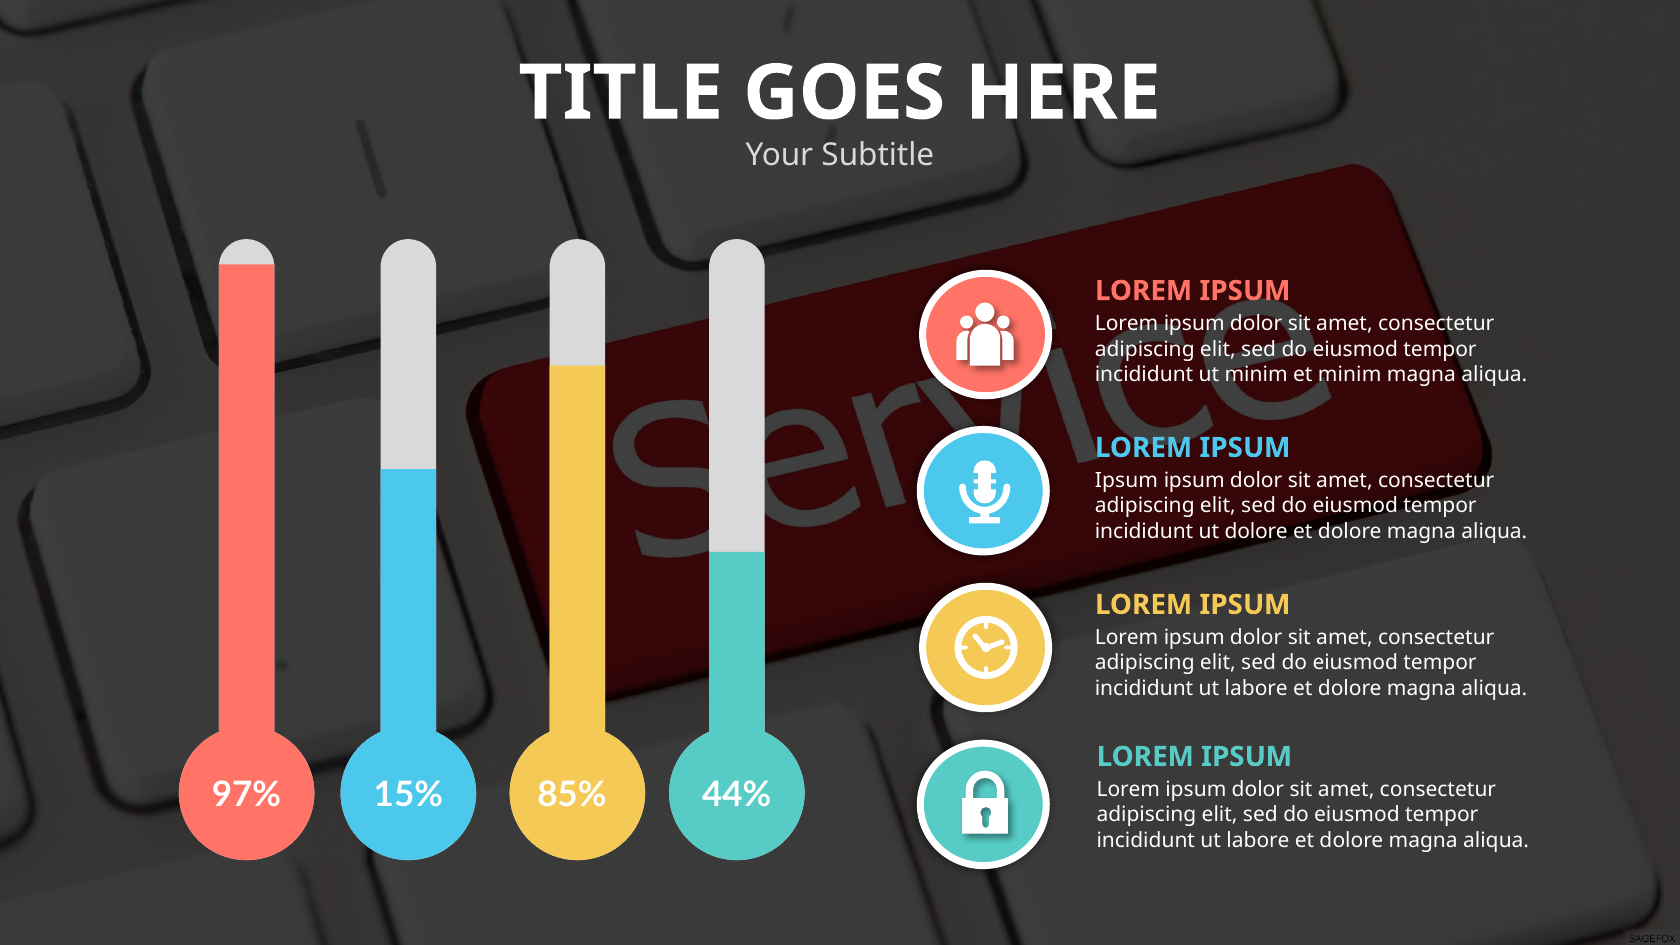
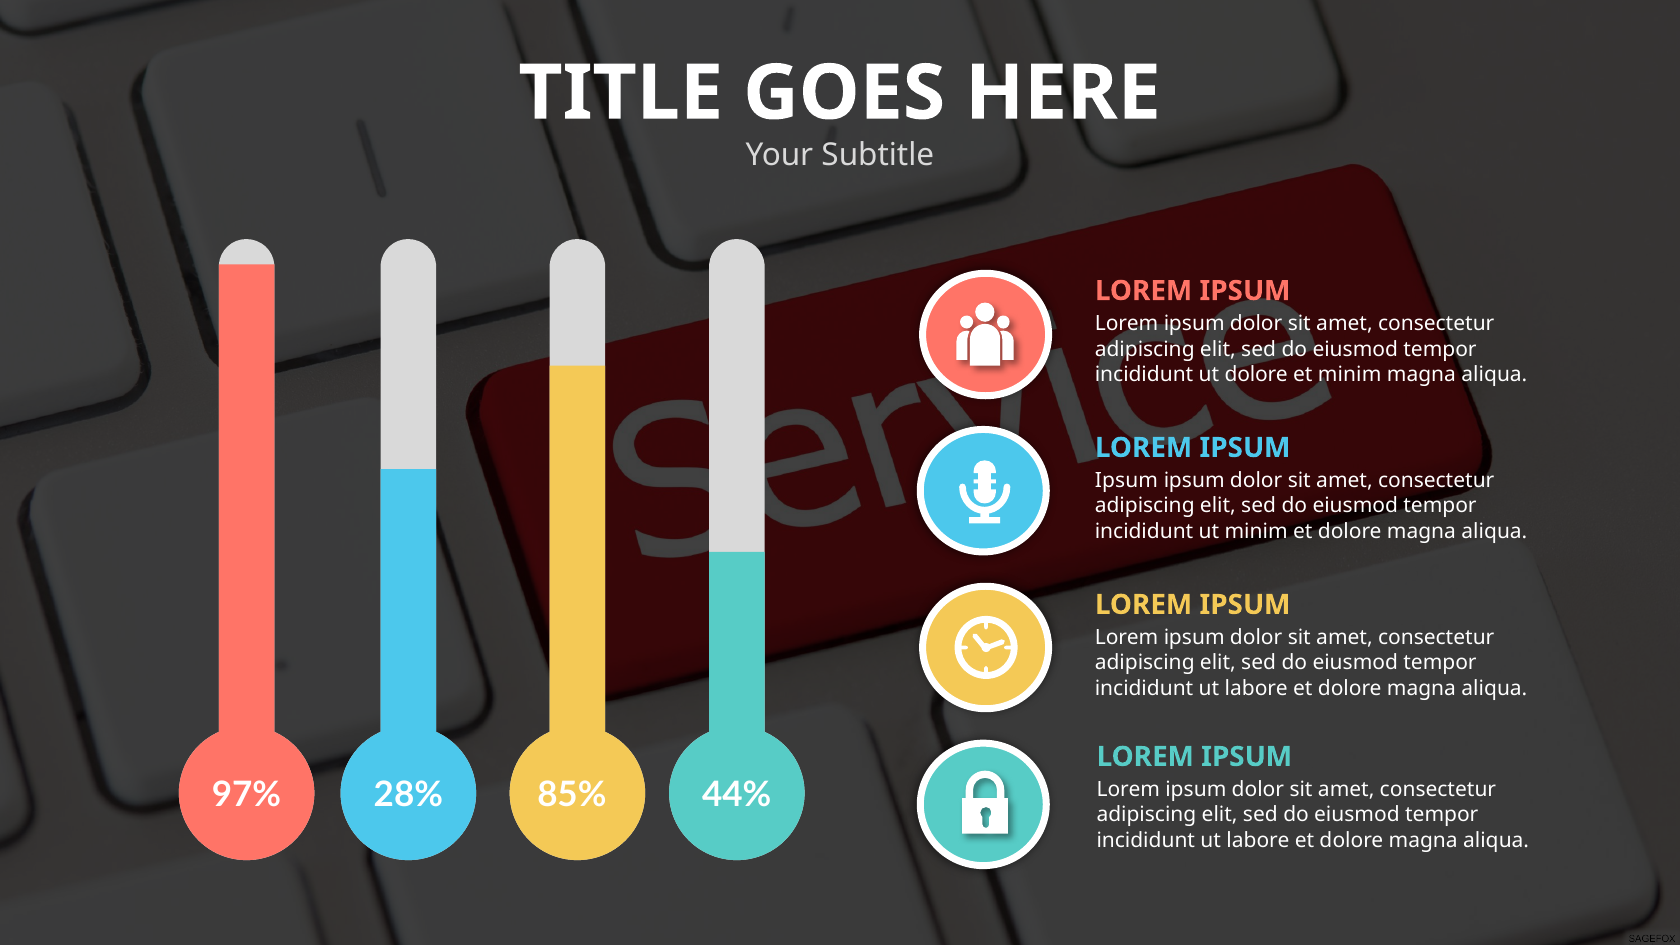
ut minim: minim -> dolore
ut dolore: dolore -> minim
15%: 15% -> 28%
